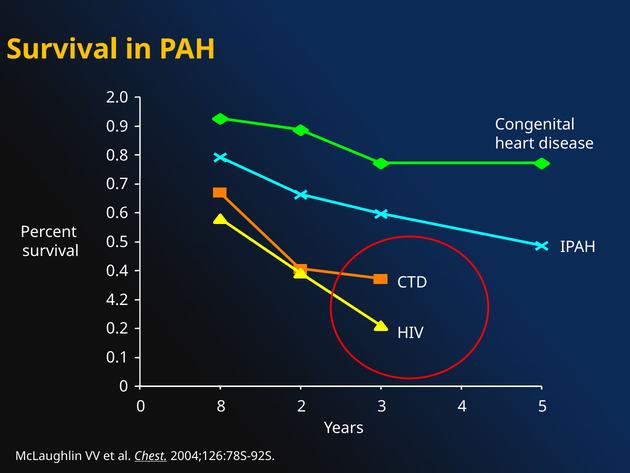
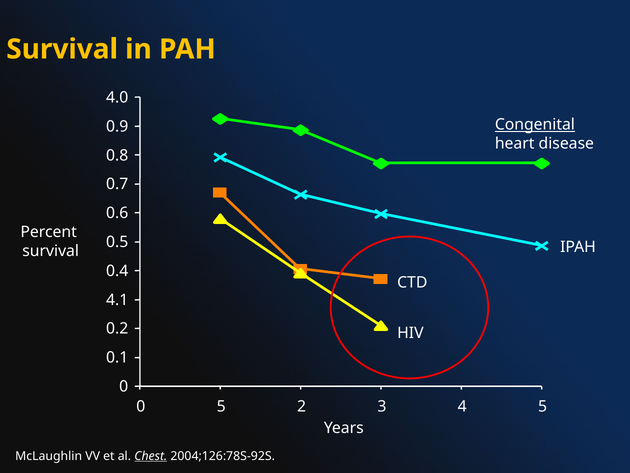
2.0: 2.0 -> 4.0
Congenital underline: none -> present
4.2: 4.2 -> 4.1
0 8: 8 -> 5
